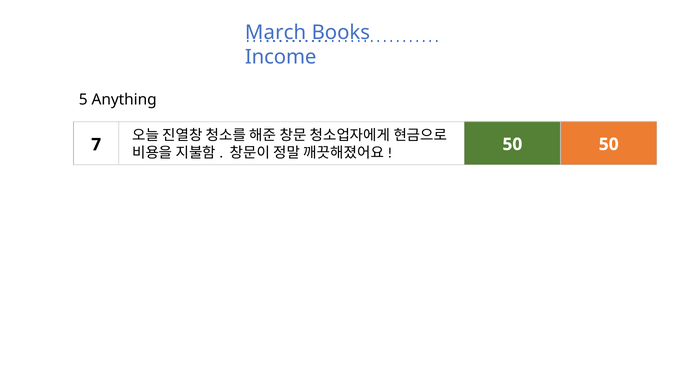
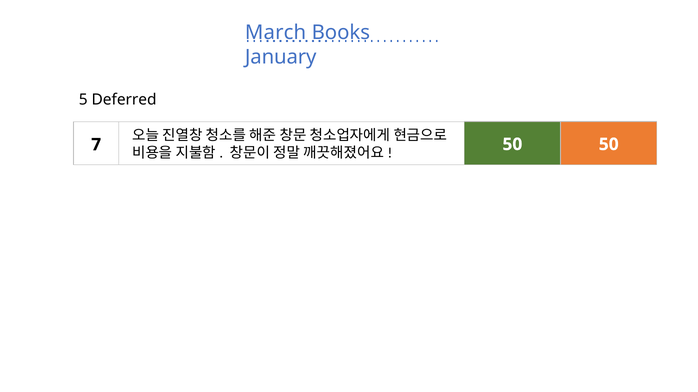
Income: Income -> January
Anything: Anything -> Deferred
